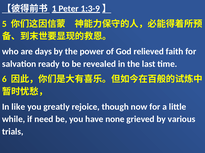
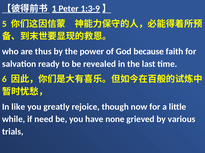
days: days -> thus
relieved: relieved -> because
